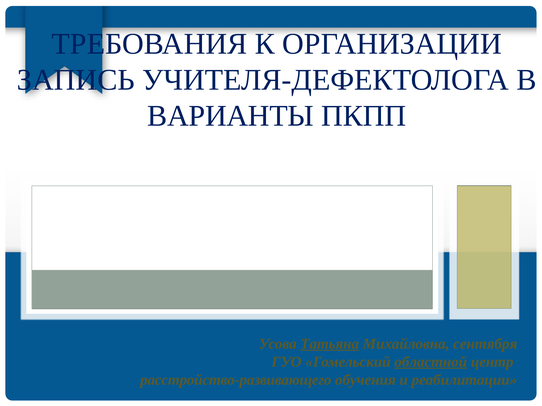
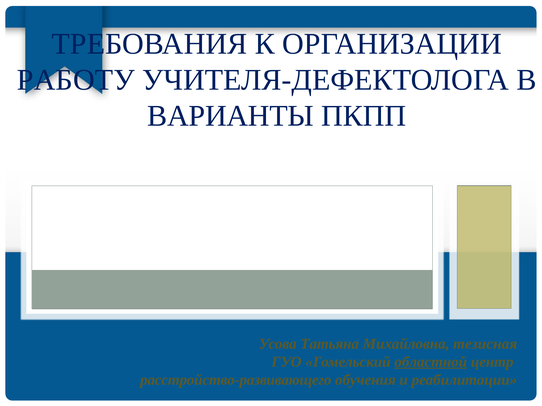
ЗАПИСЬ: ЗАПИСЬ -> РАБОТУ
Татьяна underline: present -> none
сентября: сентября -> тезисная
